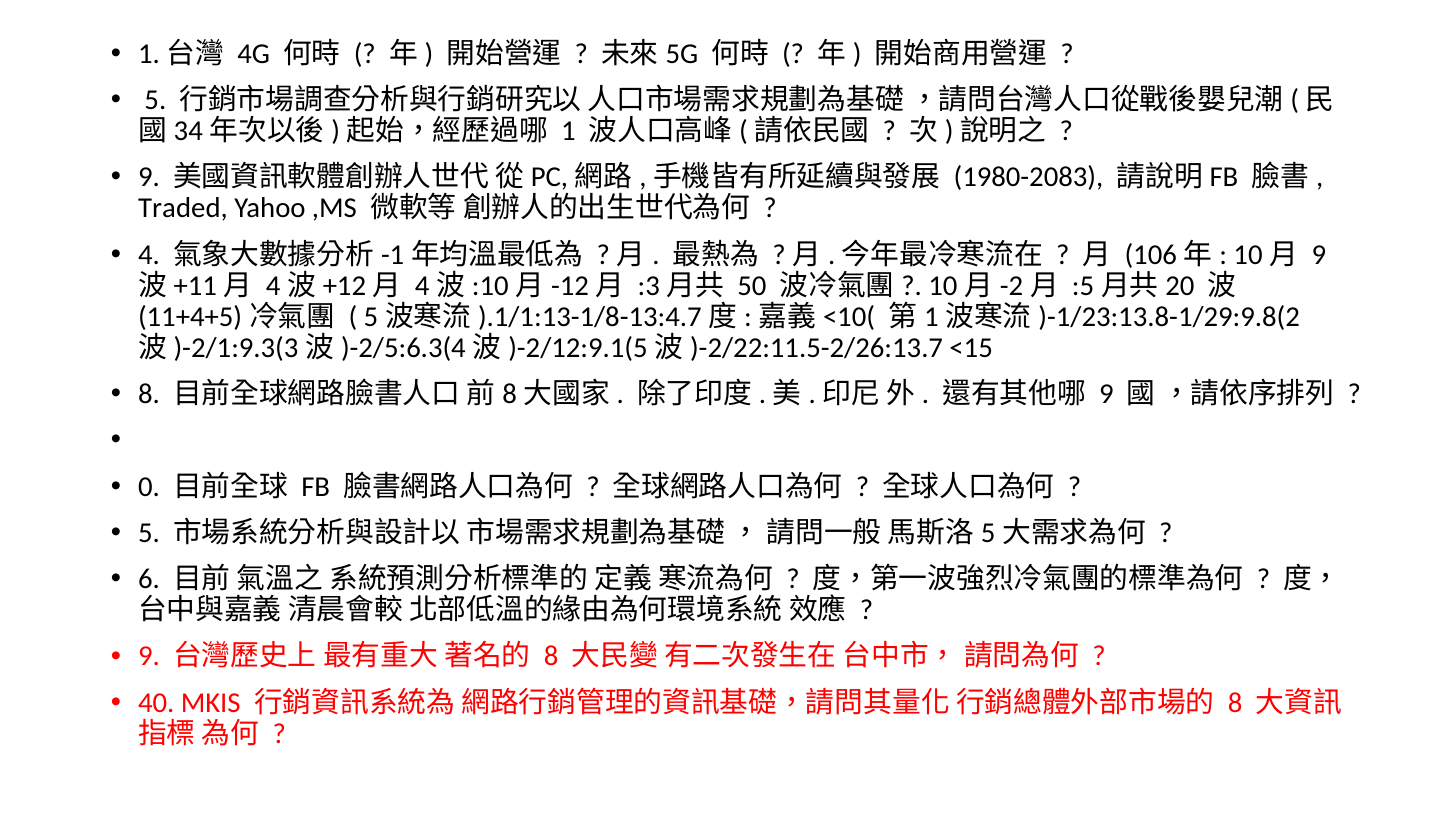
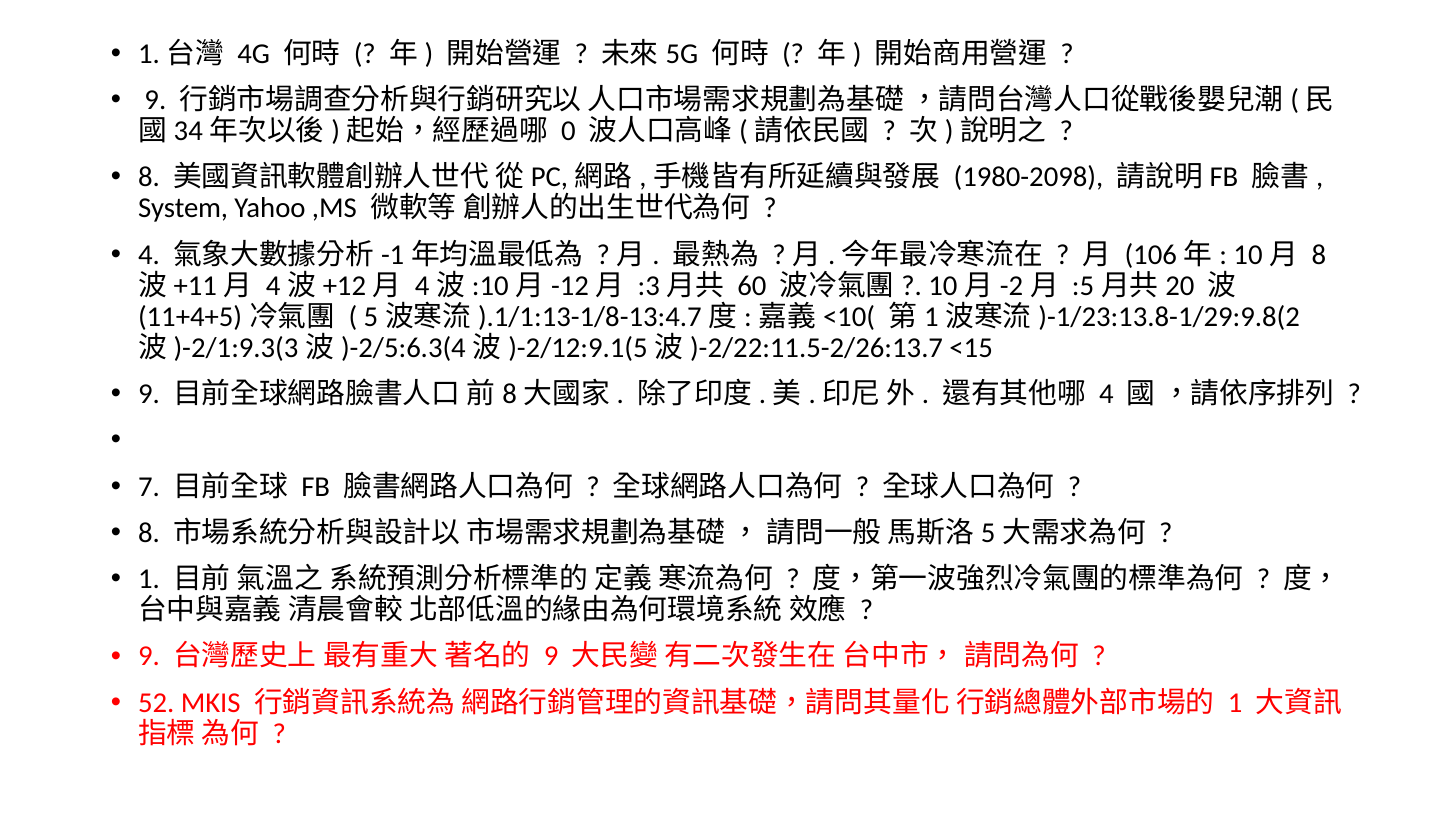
5 at (155, 100): 5 -> 9
1: 1 -> 0
9 at (149, 177): 9 -> 8
1980-2083: 1980-2083 -> 1980-2098
Traded: Traded -> System
9 at (1319, 255): 9 -> 8
50: 50 -> 60
8 at (149, 394): 8 -> 9
9 at (1106, 394): 9 -> 4
0: 0 -> 7
5 at (149, 533): 5 -> 8
6 at (149, 579): 6 -> 1
8 at (551, 656): 8 -> 9
40: 40 -> 52
8 at (1235, 703): 8 -> 1
